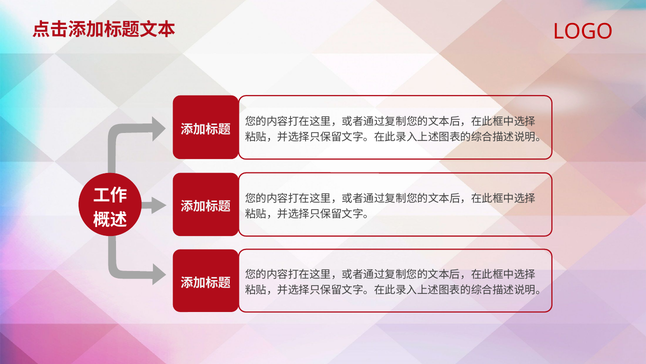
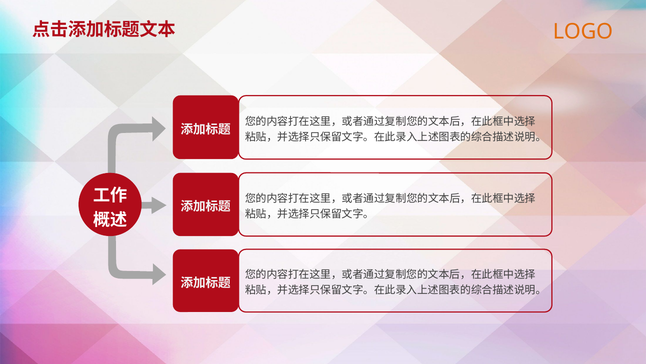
LOGO colour: red -> orange
